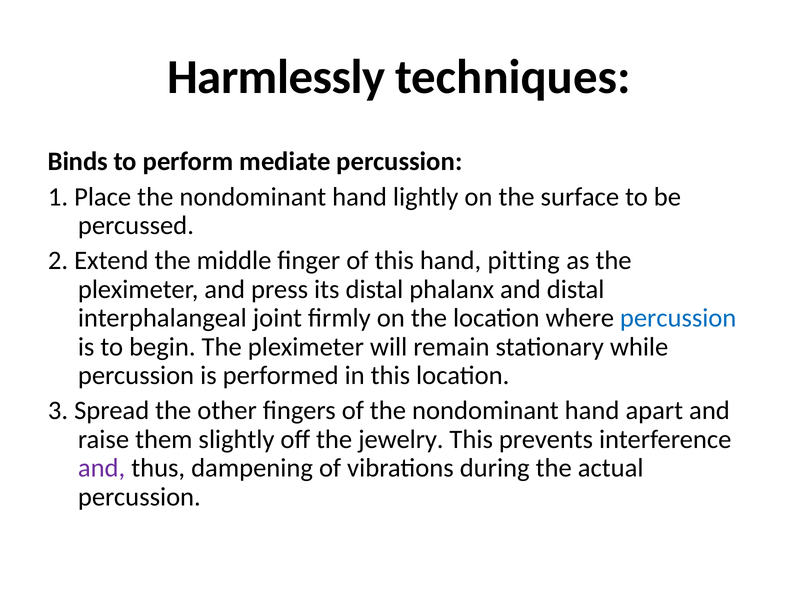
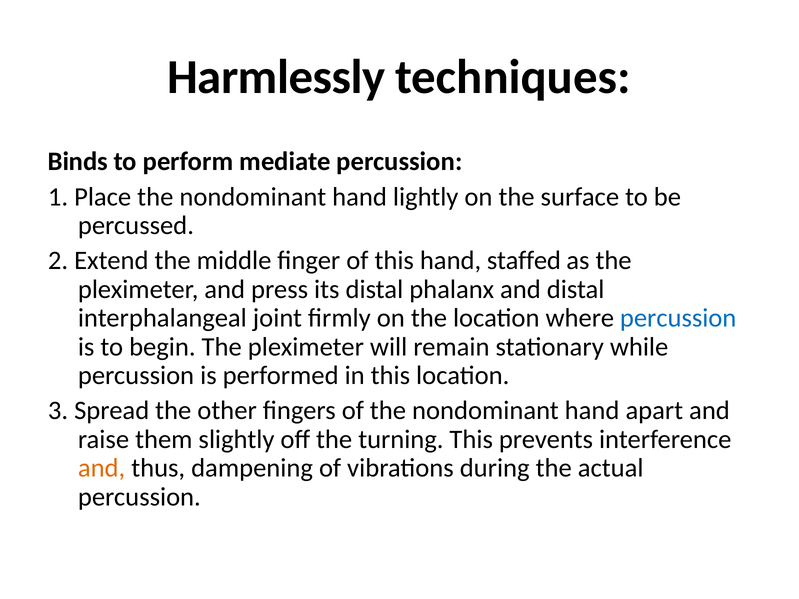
pitting: pitting -> staffed
jewelry: jewelry -> turning
and at (102, 468) colour: purple -> orange
